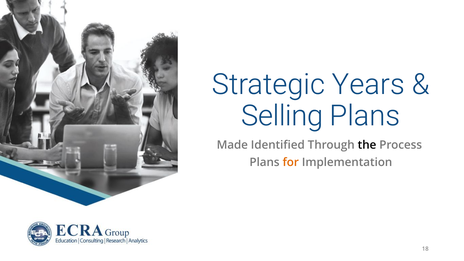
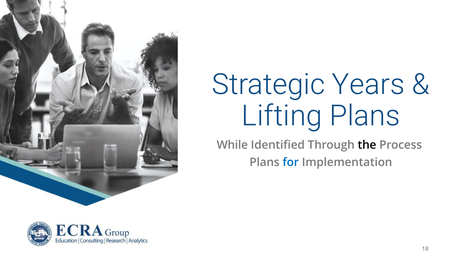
Selling: Selling -> Lifting
Made: Made -> While
for colour: orange -> blue
